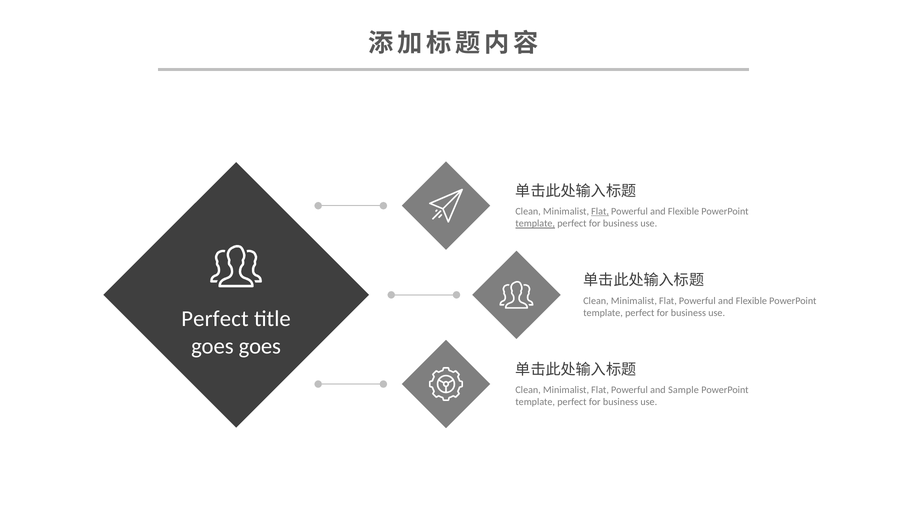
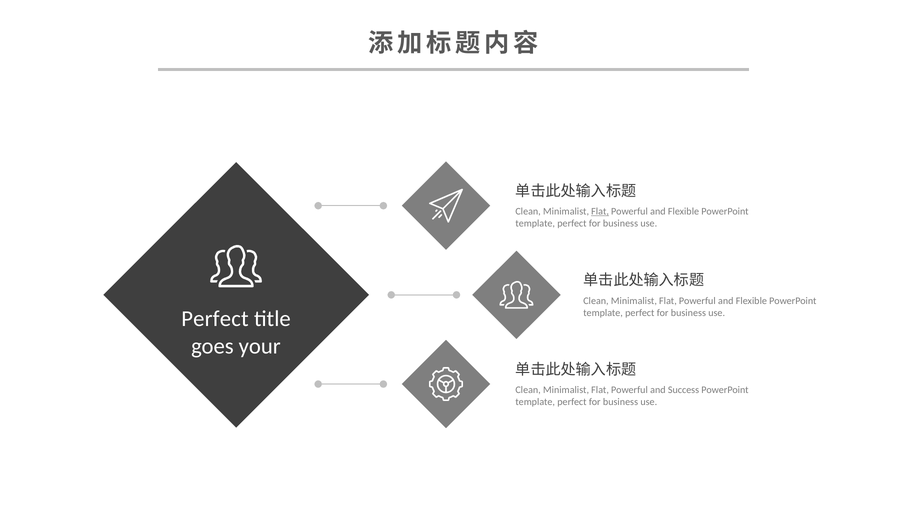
template at (535, 224) underline: present -> none
goes goes: goes -> your
Sample: Sample -> Success
